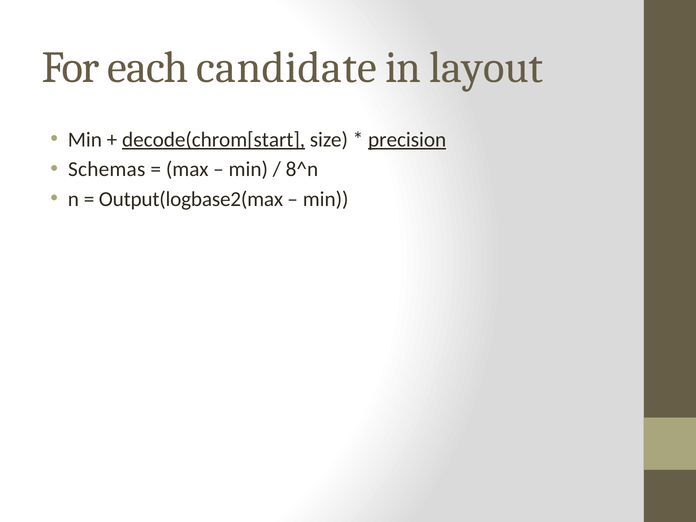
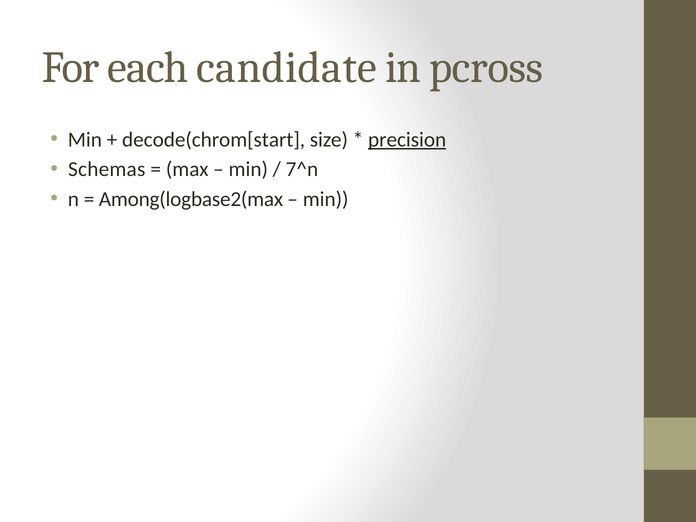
layout: layout -> pcross
decode(chrom[start underline: present -> none
8^n: 8^n -> 7^n
Output(logbase2(max: Output(logbase2(max -> Among(logbase2(max
